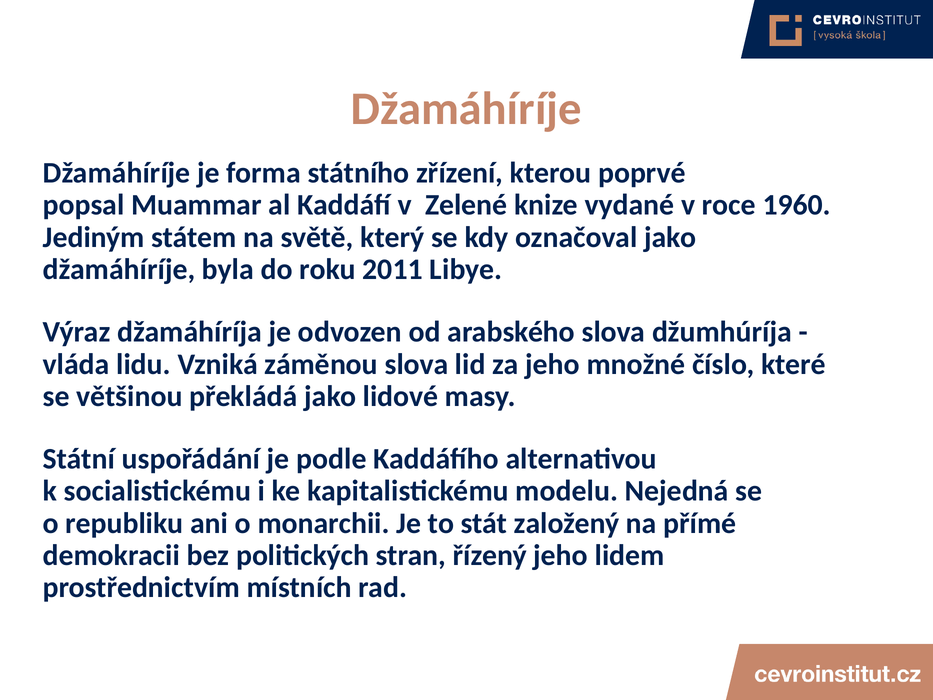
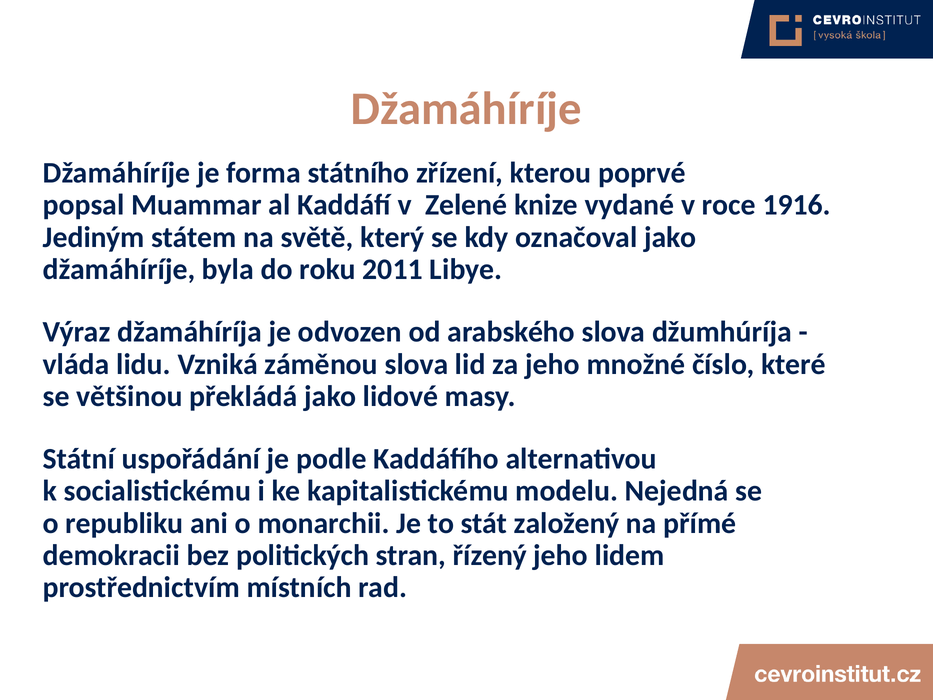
1960: 1960 -> 1916
